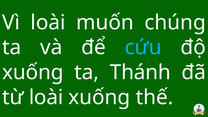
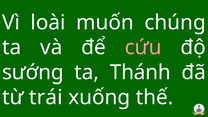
cứu colour: light blue -> pink
xuống at (33, 72): xuống -> sướng
từ loài: loài -> trái
